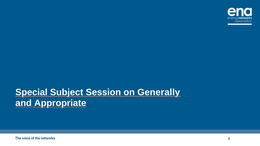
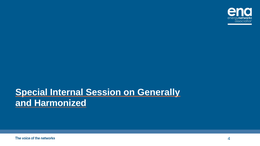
Subject: Subject -> Internal
Appropriate: Appropriate -> Harmonized
